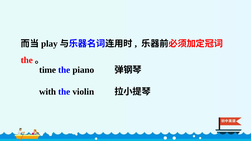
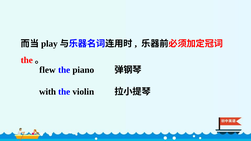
time: time -> flew
